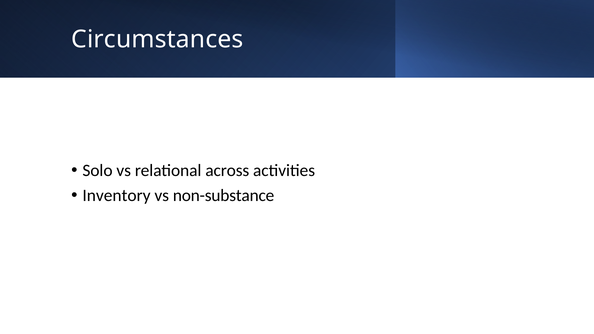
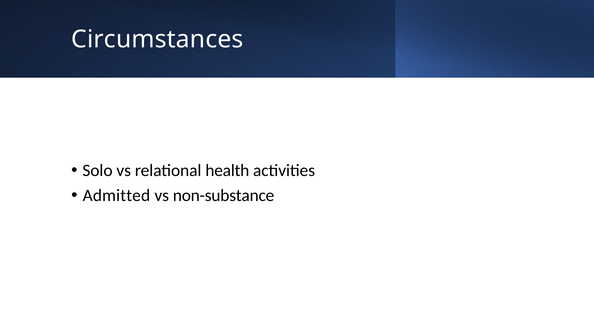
across: across -> health
Inventory: Inventory -> Admitted
